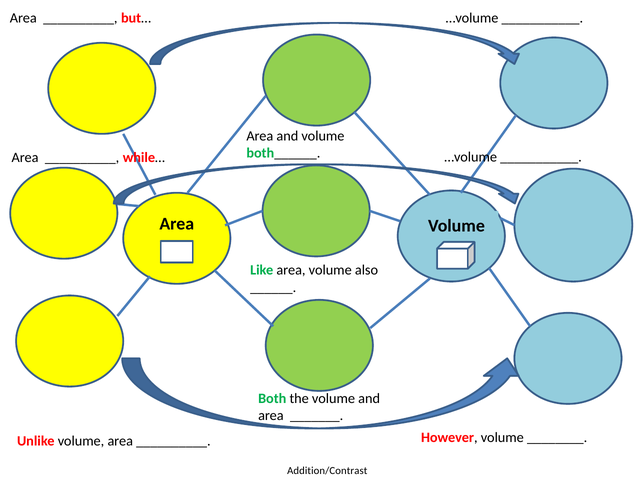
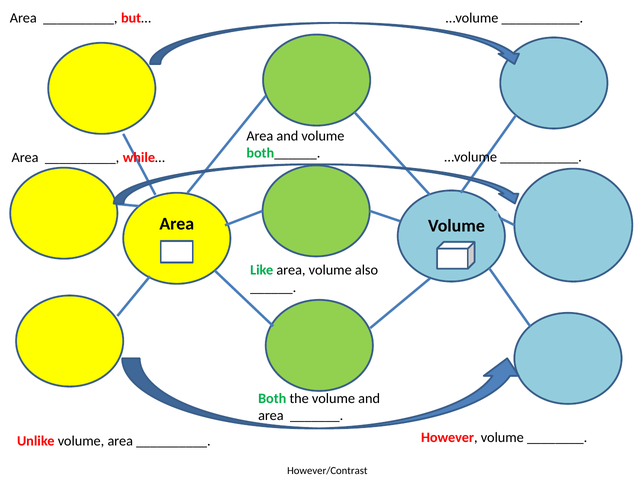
Addition/Contrast: Addition/Contrast -> However/Contrast
